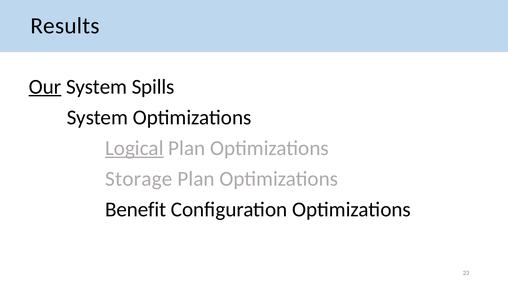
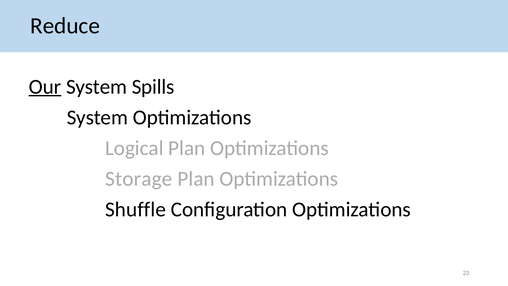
Results: Results -> Reduce
Logical underline: present -> none
Benefit: Benefit -> Shuffle
